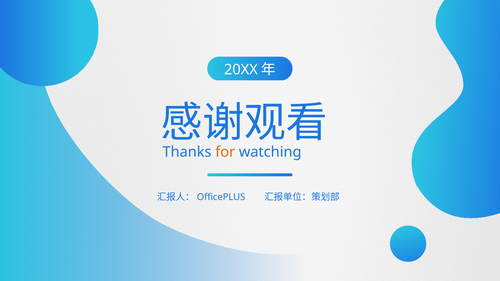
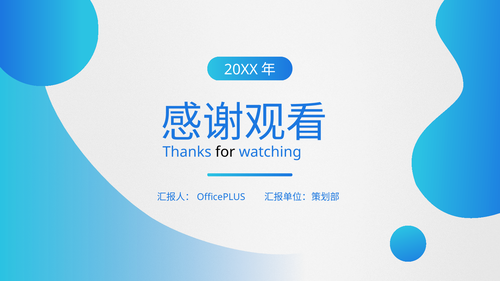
for colour: orange -> black
